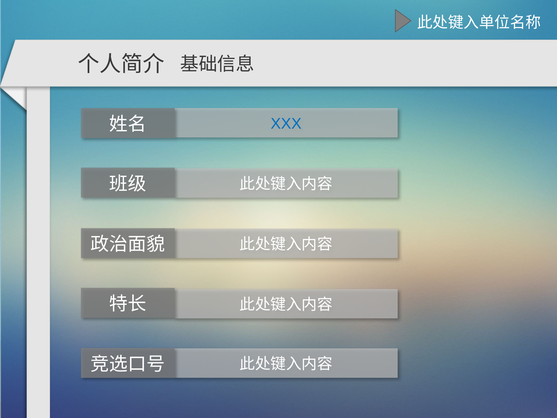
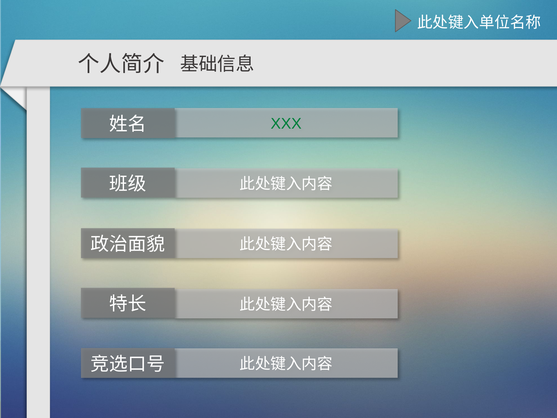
XXX colour: blue -> green
